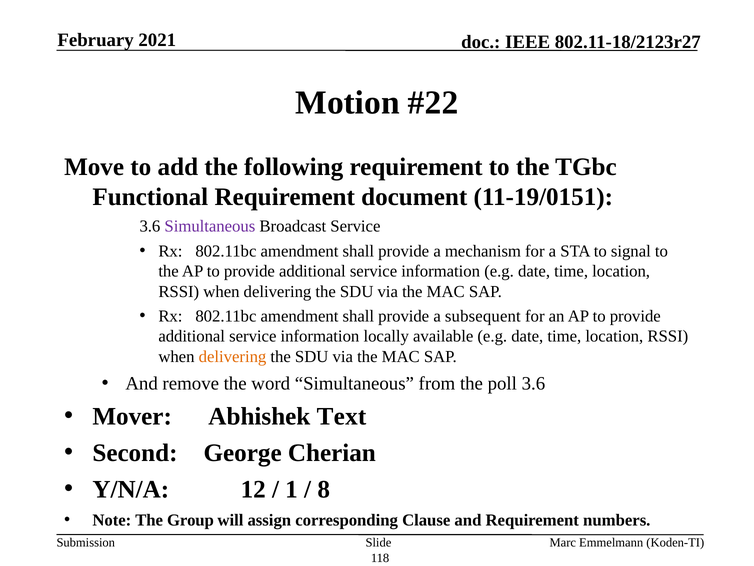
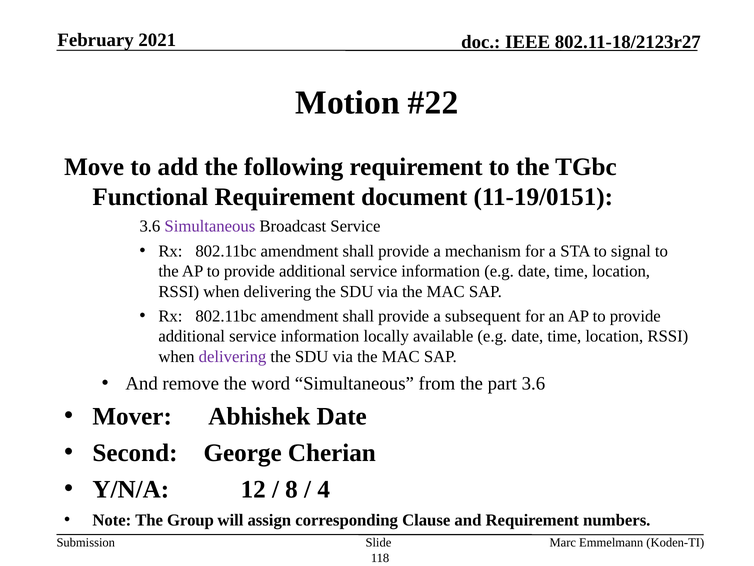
delivering at (233, 356) colour: orange -> purple
poll: poll -> part
Abhishek Text: Text -> Date
1: 1 -> 8
8: 8 -> 4
